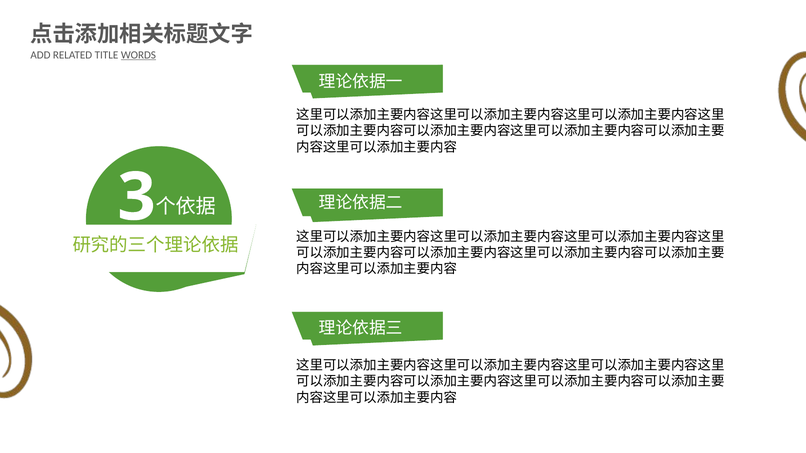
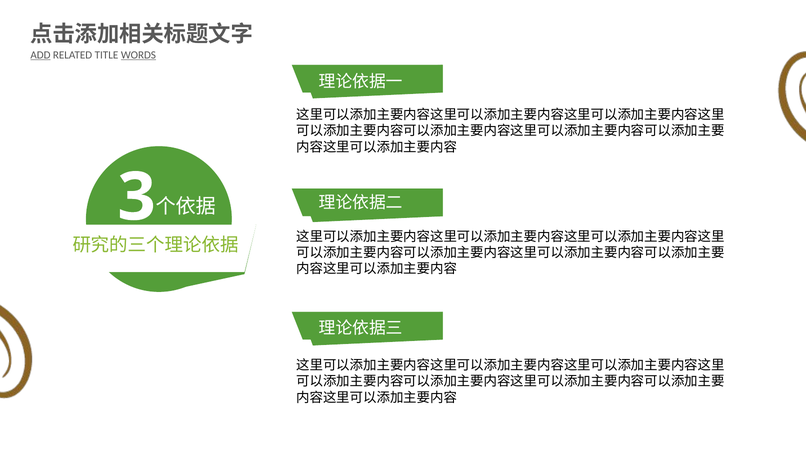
ADD underline: none -> present
